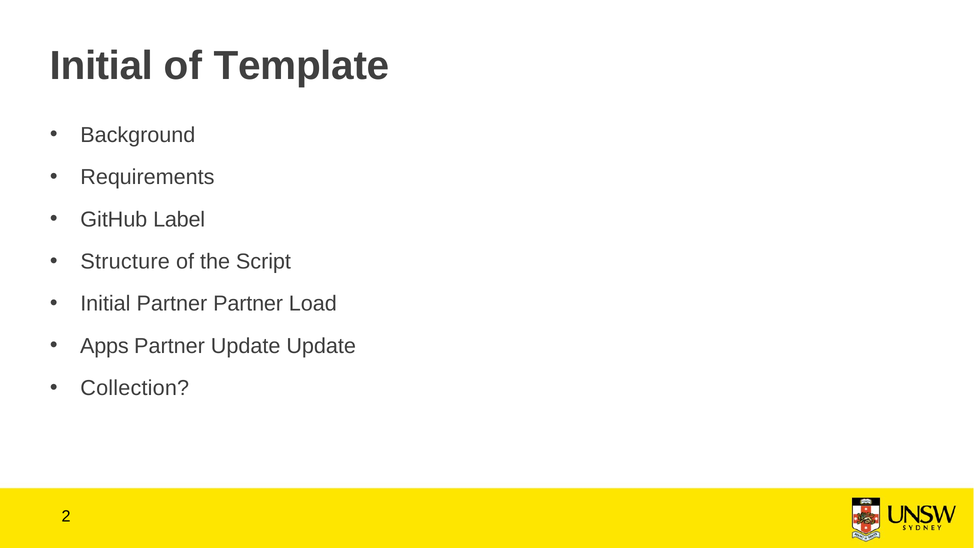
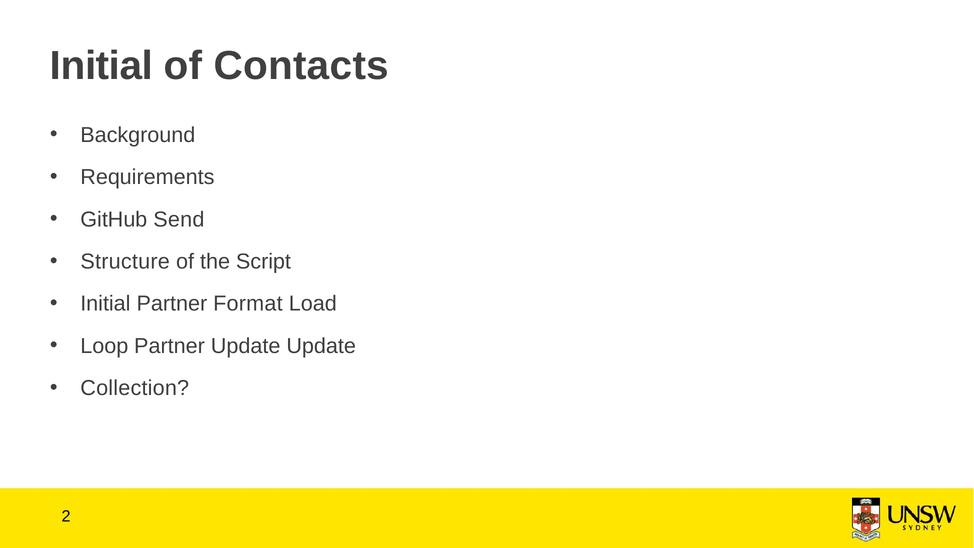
Template: Template -> Contacts
Label: Label -> Send
Partner Partner: Partner -> Format
Apps: Apps -> Loop
